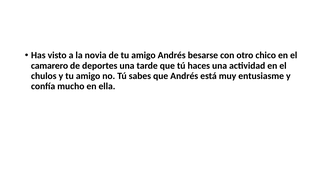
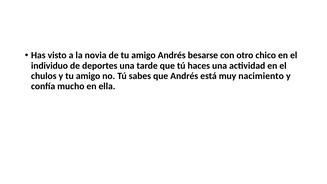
camarero: camarero -> individuo
entusiasme: entusiasme -> nacimiento
